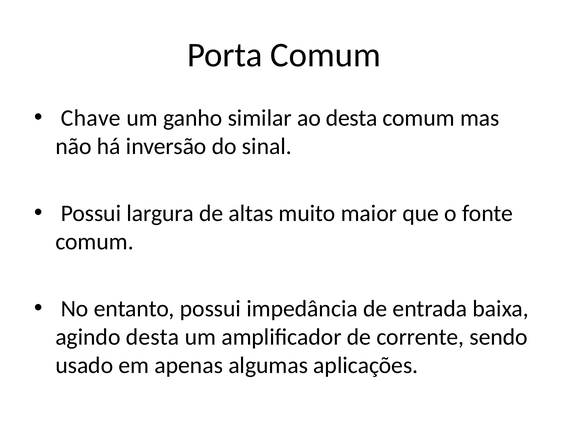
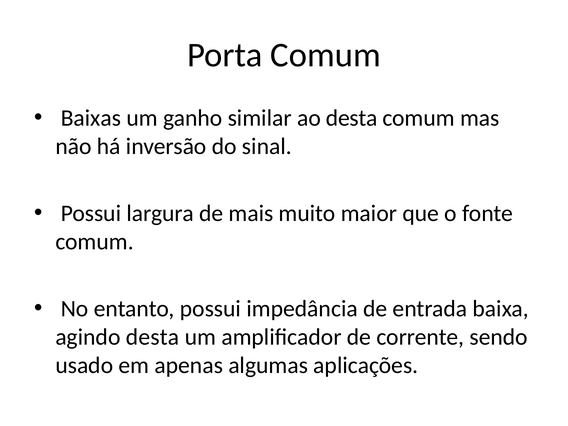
Chave: Chave -> Baixas
altas: altas -> mais
